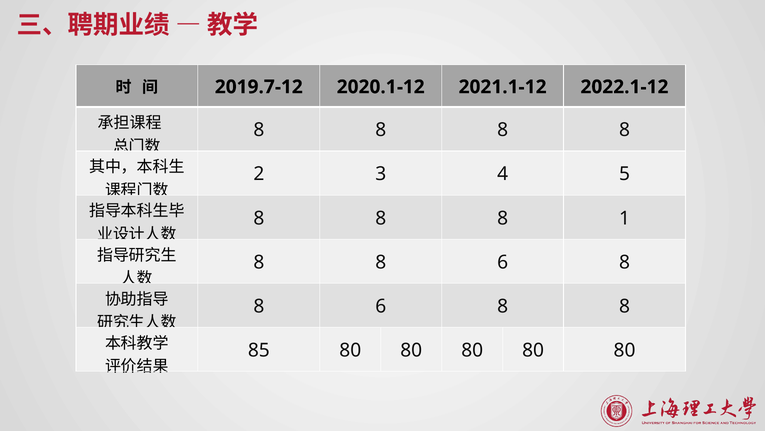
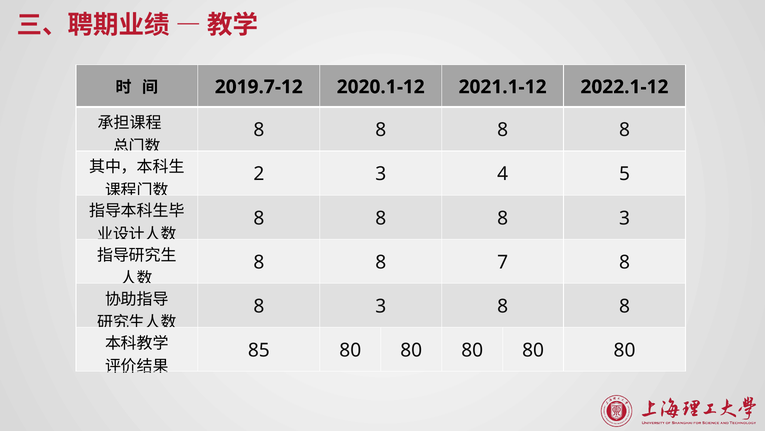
8 8 1: 1 -> 3
8 8 6: 6 -> 7
6 at (381, 306): 6 -> 3
